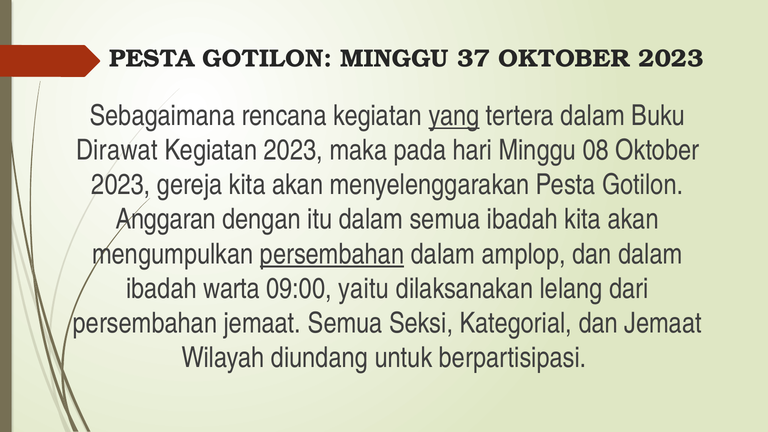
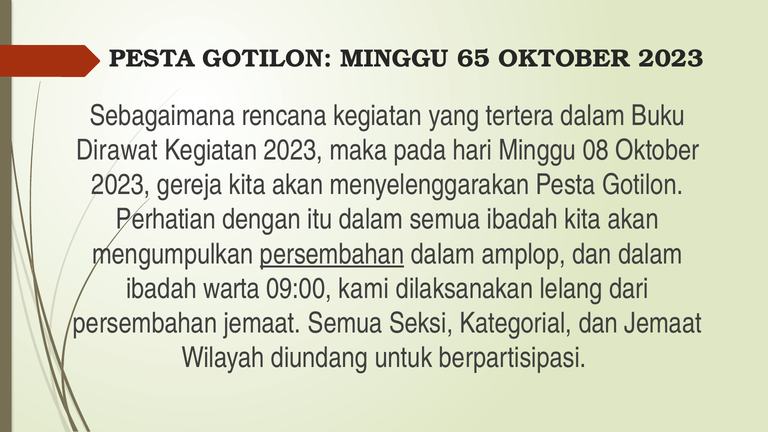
37: 37 -> 65
yang underline: present -> none
Anggaran: Anggaran -> Perhatian
yaitu: yaitu -> kami
